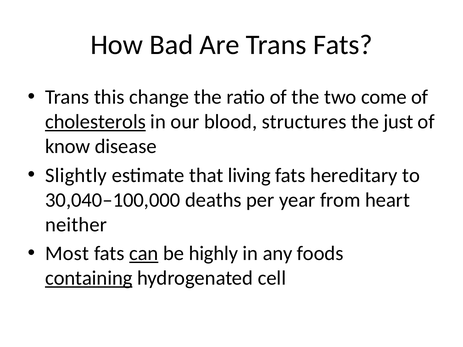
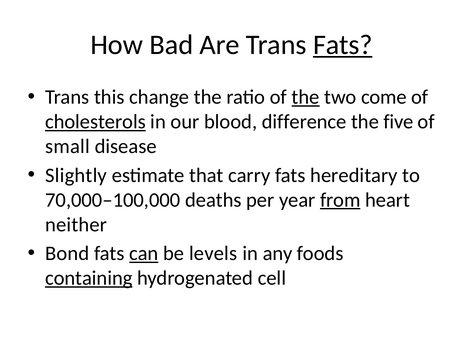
Fats at (343, 45) underline: none -> present
the at (306, 97) underline: none -> present
structures: structures -> difference
just: just -> five
know: know -> small
living: living -> carry
30,040–100,000: 30,040–100,000 -> 70,000–100,000
from underline: none -> present
Most: Most -> Bond
highly: highly -> levels
